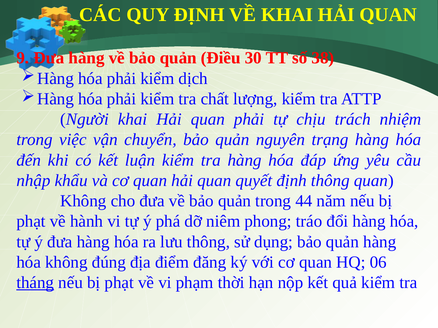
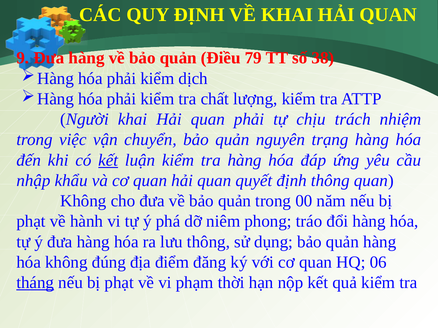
30: 30 -> 79
kết at (108, 160) underline: none -> present
44: 44 -> 00
